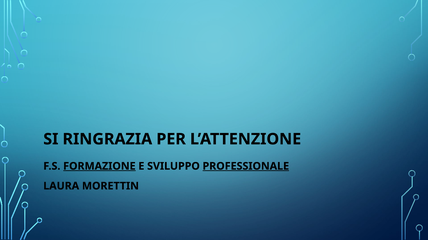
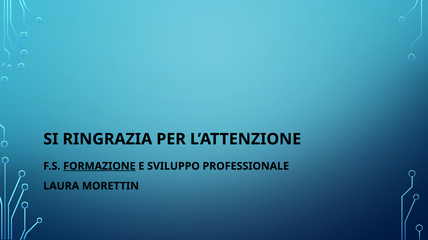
PROFESSIONALE underline: present -> none
